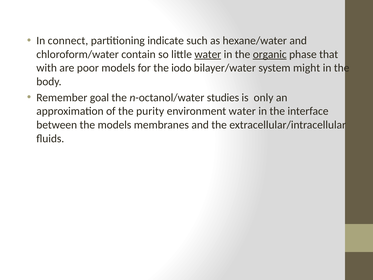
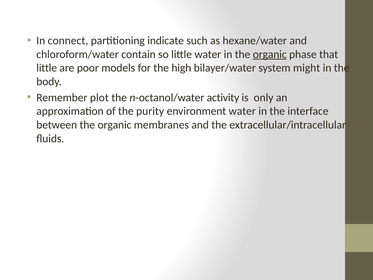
water at (208, 54) underline: present -> none
with at (47, 68): with -> little
iodo: iodo -> high
goal: goal -> plot
studies: studies -> activity
between the models: models -> organic
